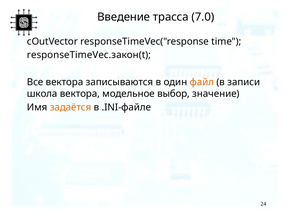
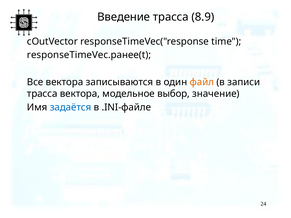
7.0: 7.0 -> 8.9
responseTimeVec.закон(t: responseTimeVec.закон(t -> responseTimeVec.ранее(t
школа at (42, 94): школа -> трасса
задаётся colour: orange -> blue
